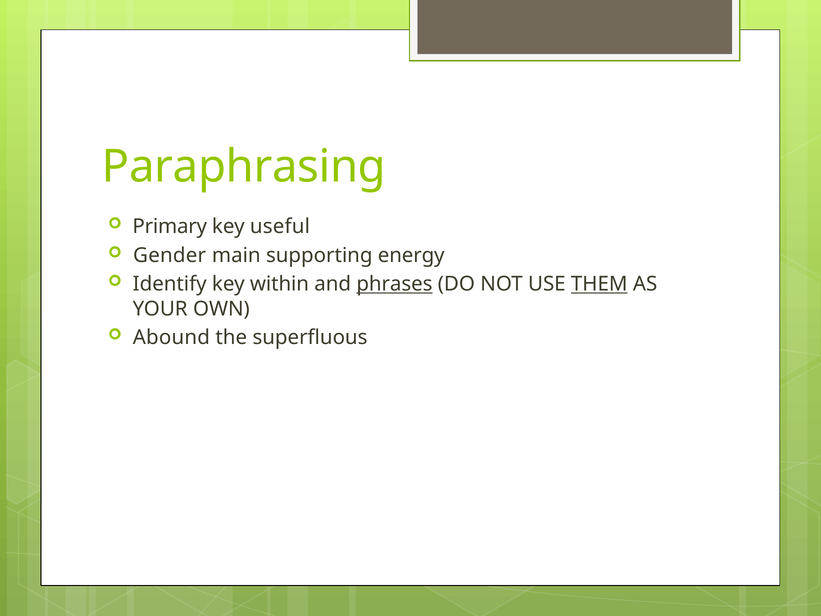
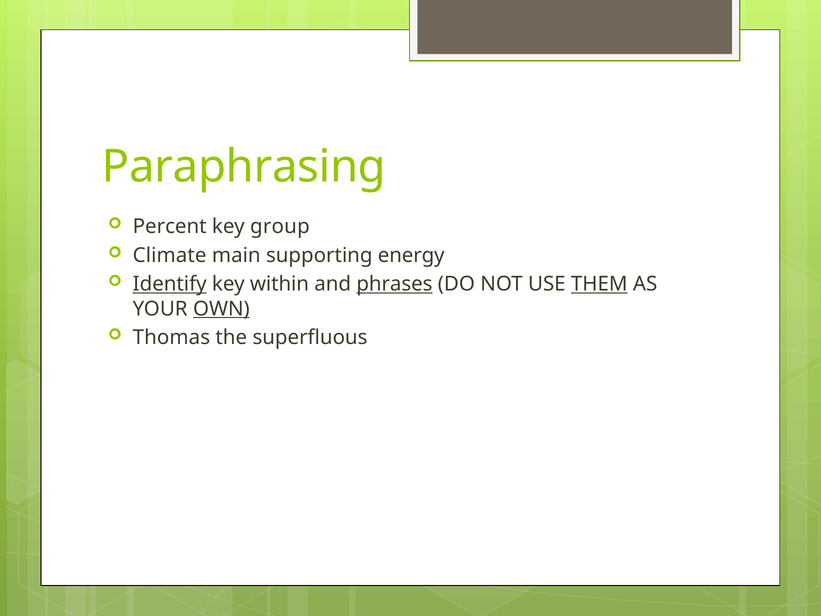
Primary: Primary -> Percent
useful: useful -> group
Gender: Gender -> Climate
Identify underline: none -> present
OWN underline: none -> present
Abound: Abound -> Thomas
